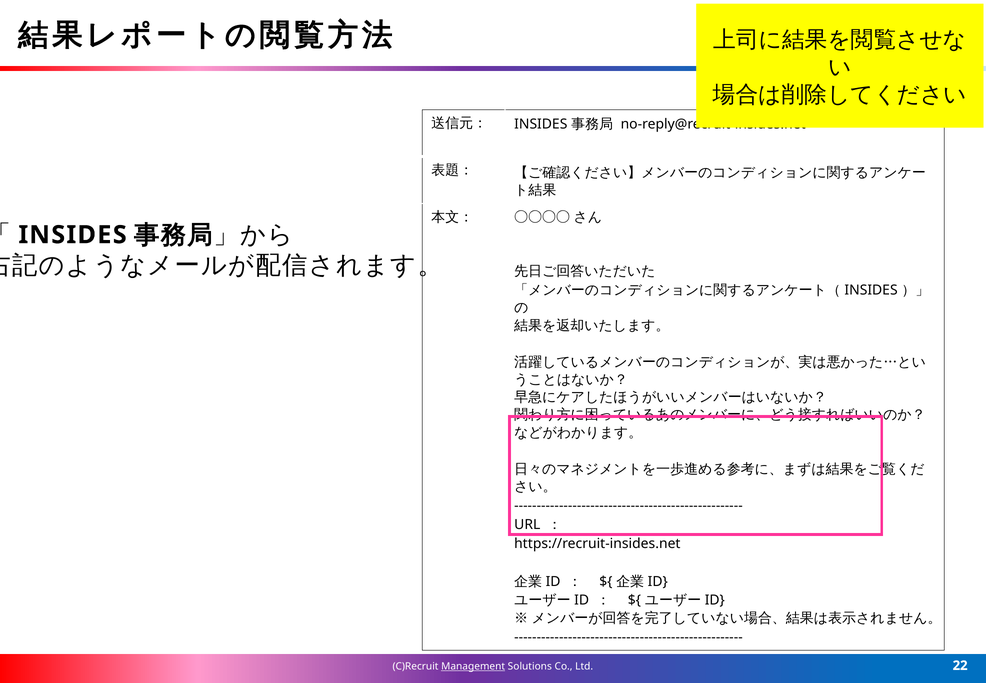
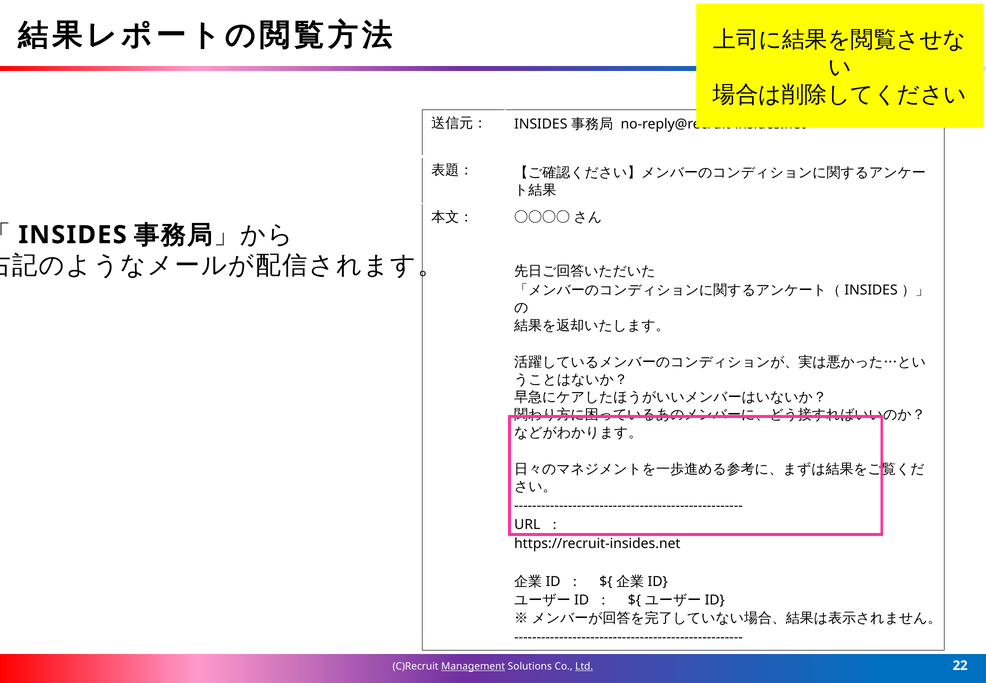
Ltd underline: none -> present
